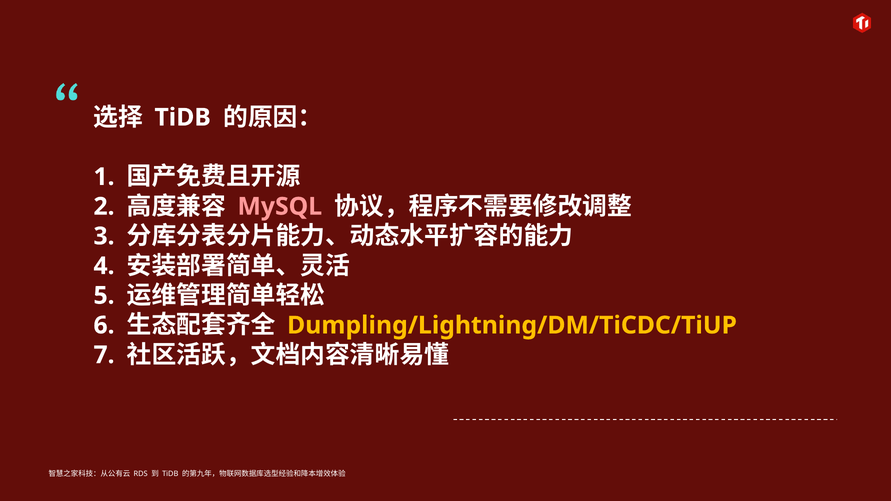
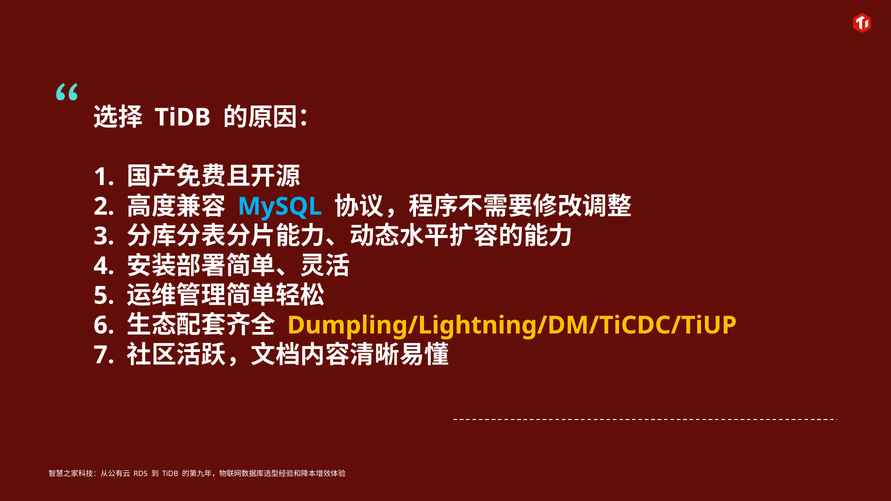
MySQL colour: pink -> light blue
